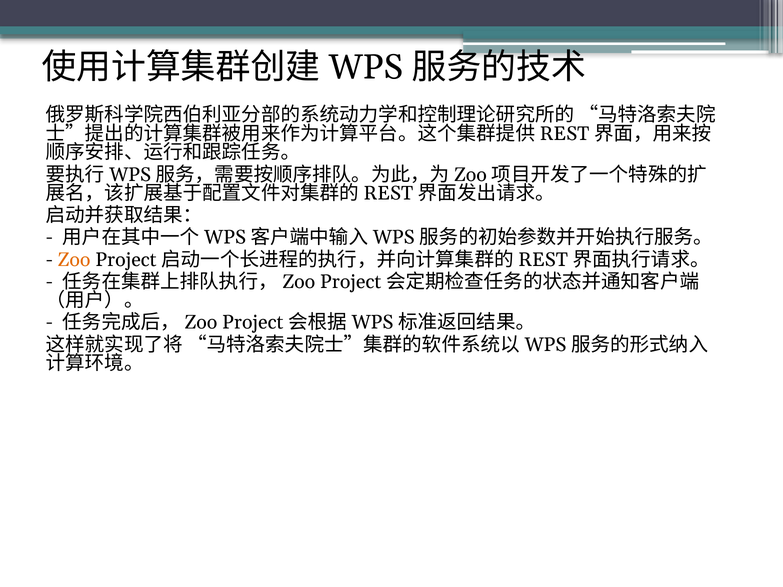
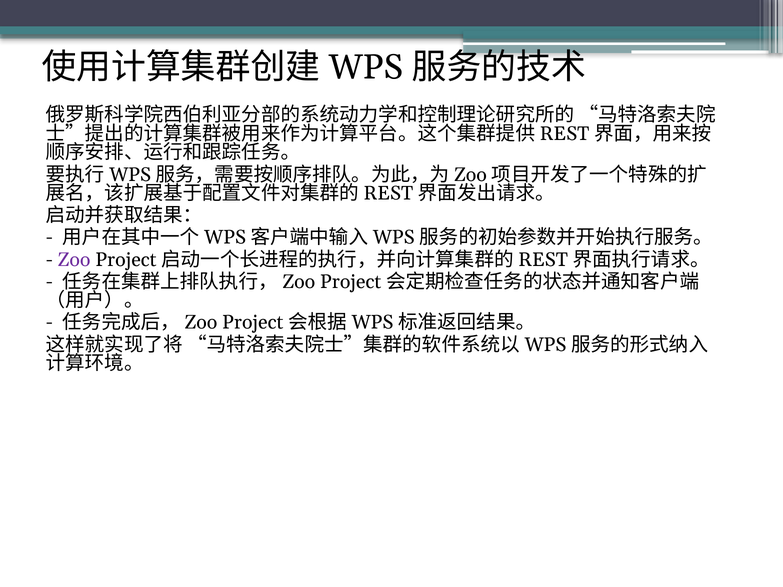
Zoo colour: orange -> purple
